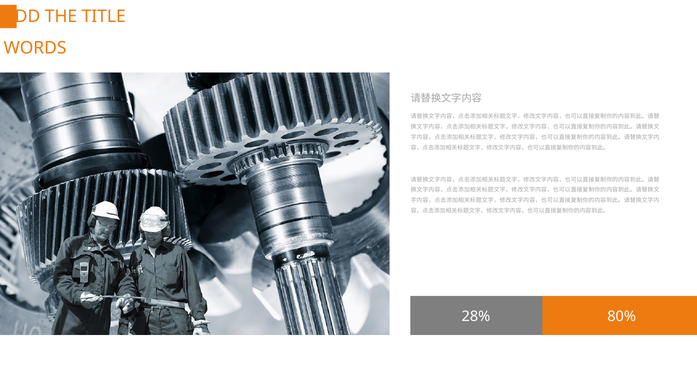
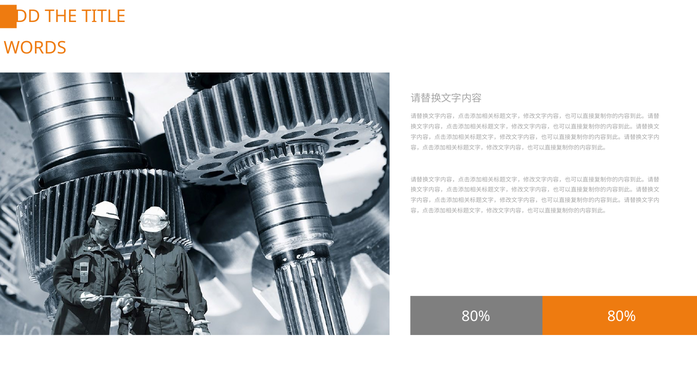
28% at (476, 317): 28% -> 80%
